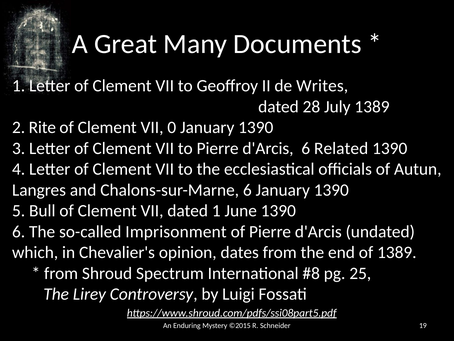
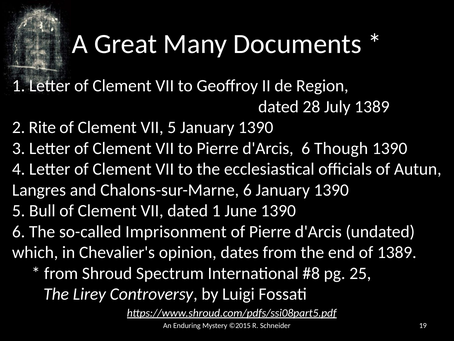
Writes: Writes -> Region
VII 0: 0 -> 5
Related: Related -> Though
